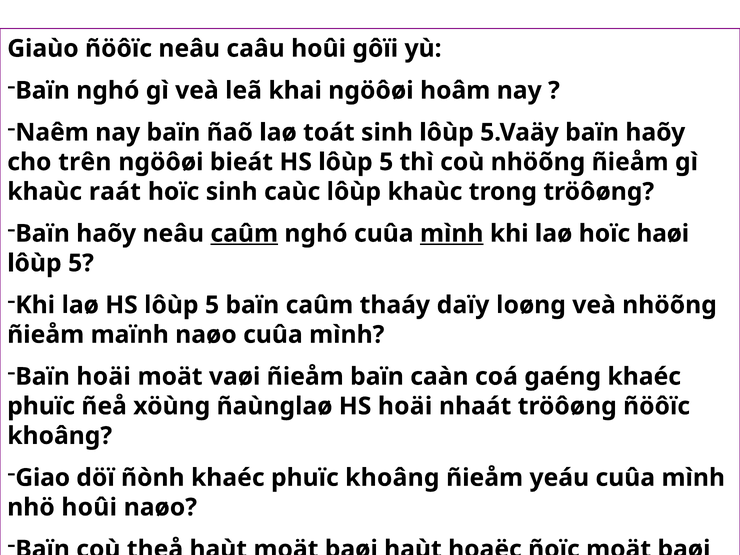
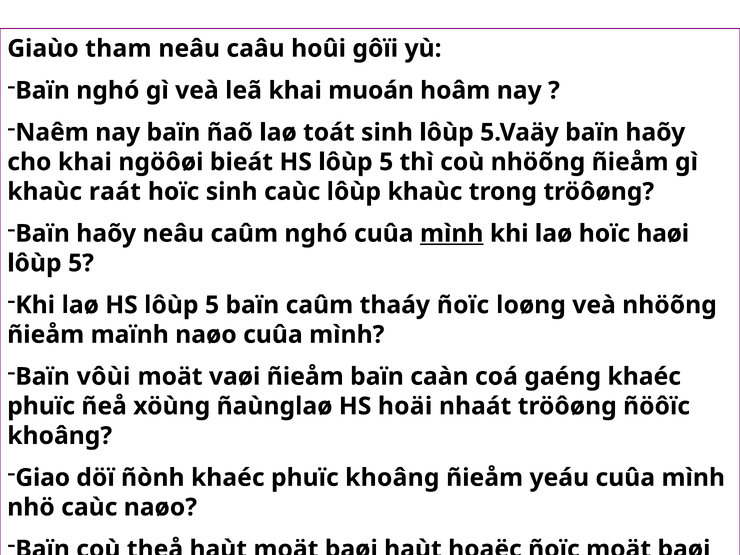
Giaùo ñöôïc: ñöôïc -> tham
khai ngöôøi: ngöôøi -> muoán
cho trên: trên -> khai
caûm at (244, 234) underline: present -> none
thaáy daïy: daïy -> ñoïc
Baïn hoäi: hoäi -> vôùi
nhö hoûi: hoûi -> caùc
